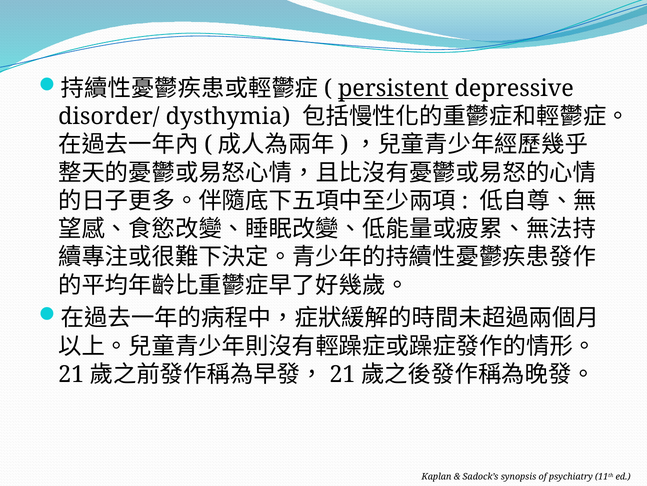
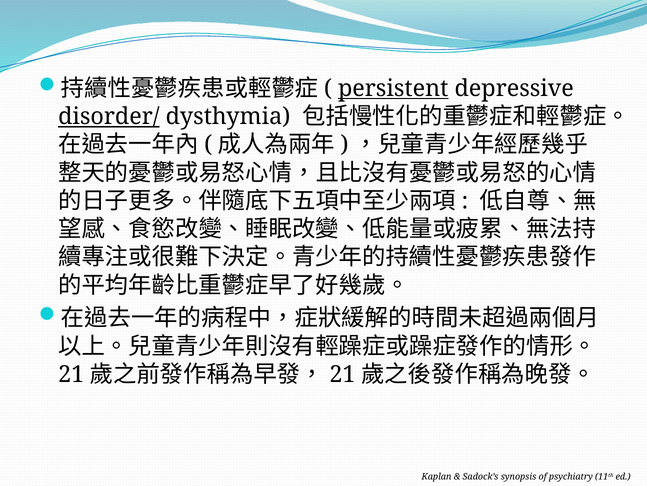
disorder/ underline: none -> present
